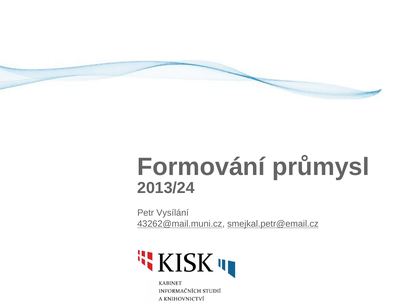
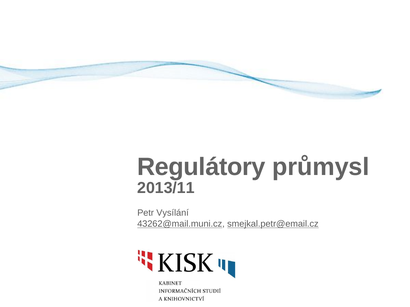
Formování: Formování -> Regulátory
2013/24: 2013/24 -> 2013/11
